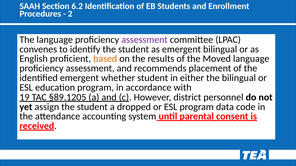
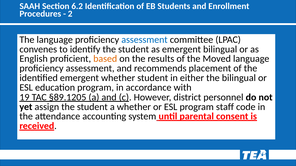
assessment at (145, 40) colour: purple -> blue
a dropped: dropped -> whether
data: data -> staff
